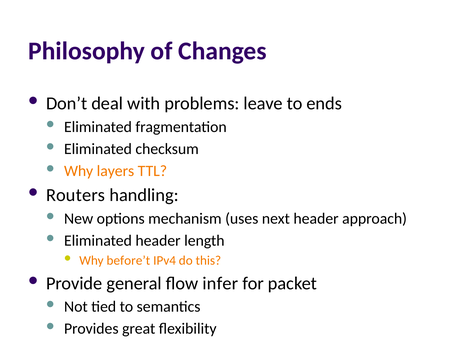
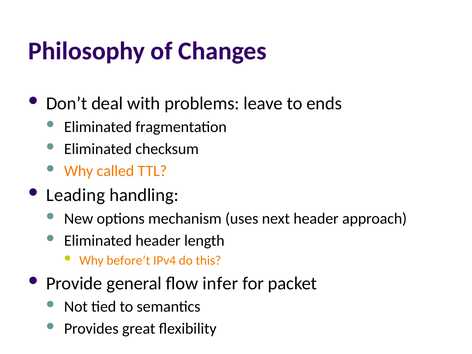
layers: layers -> called
Routers: Routers -> Leading
